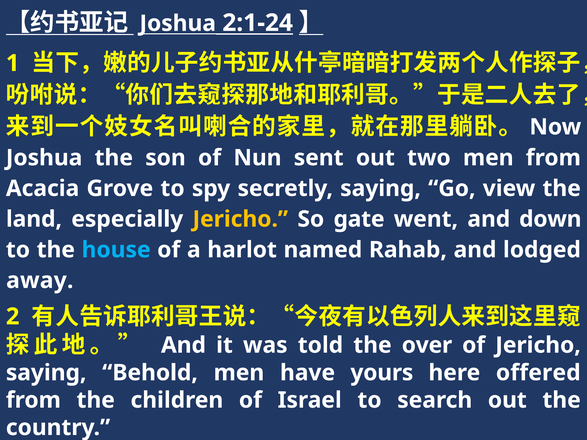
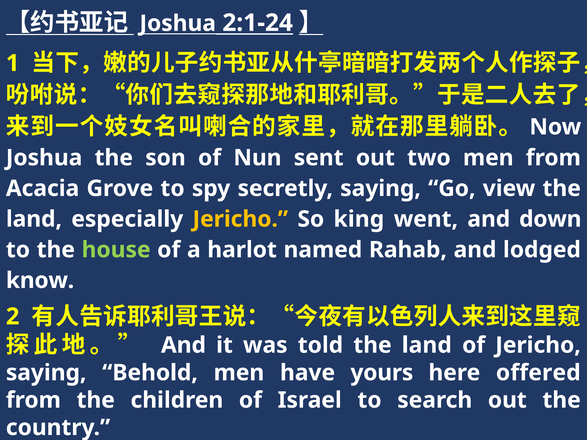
gate: gate -> king
house colour: light blue -> light green
away: away -> know
told the over: over -> land
